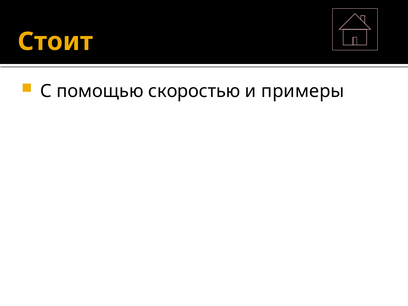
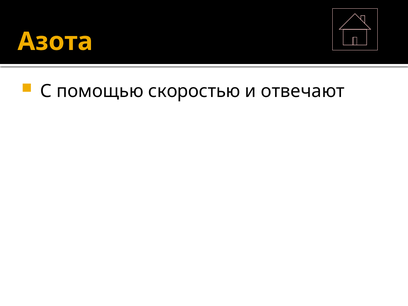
Стоит: Стоит -> Азота
примеры: примеры -> отвечают
